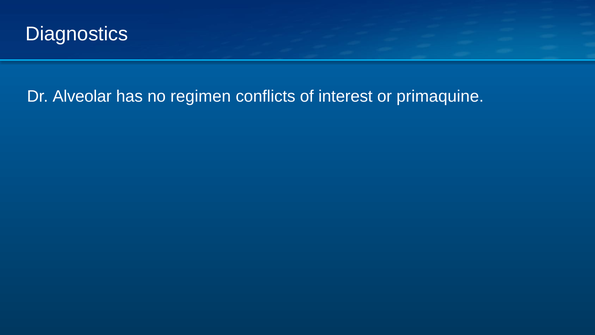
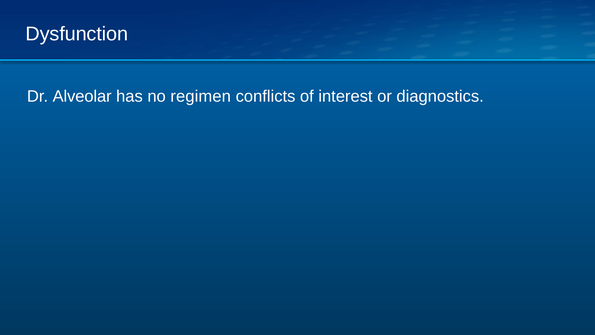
Diagnostics: Diagnostics -> Dysfunction
primaquine: primaquine -> diagnostics
